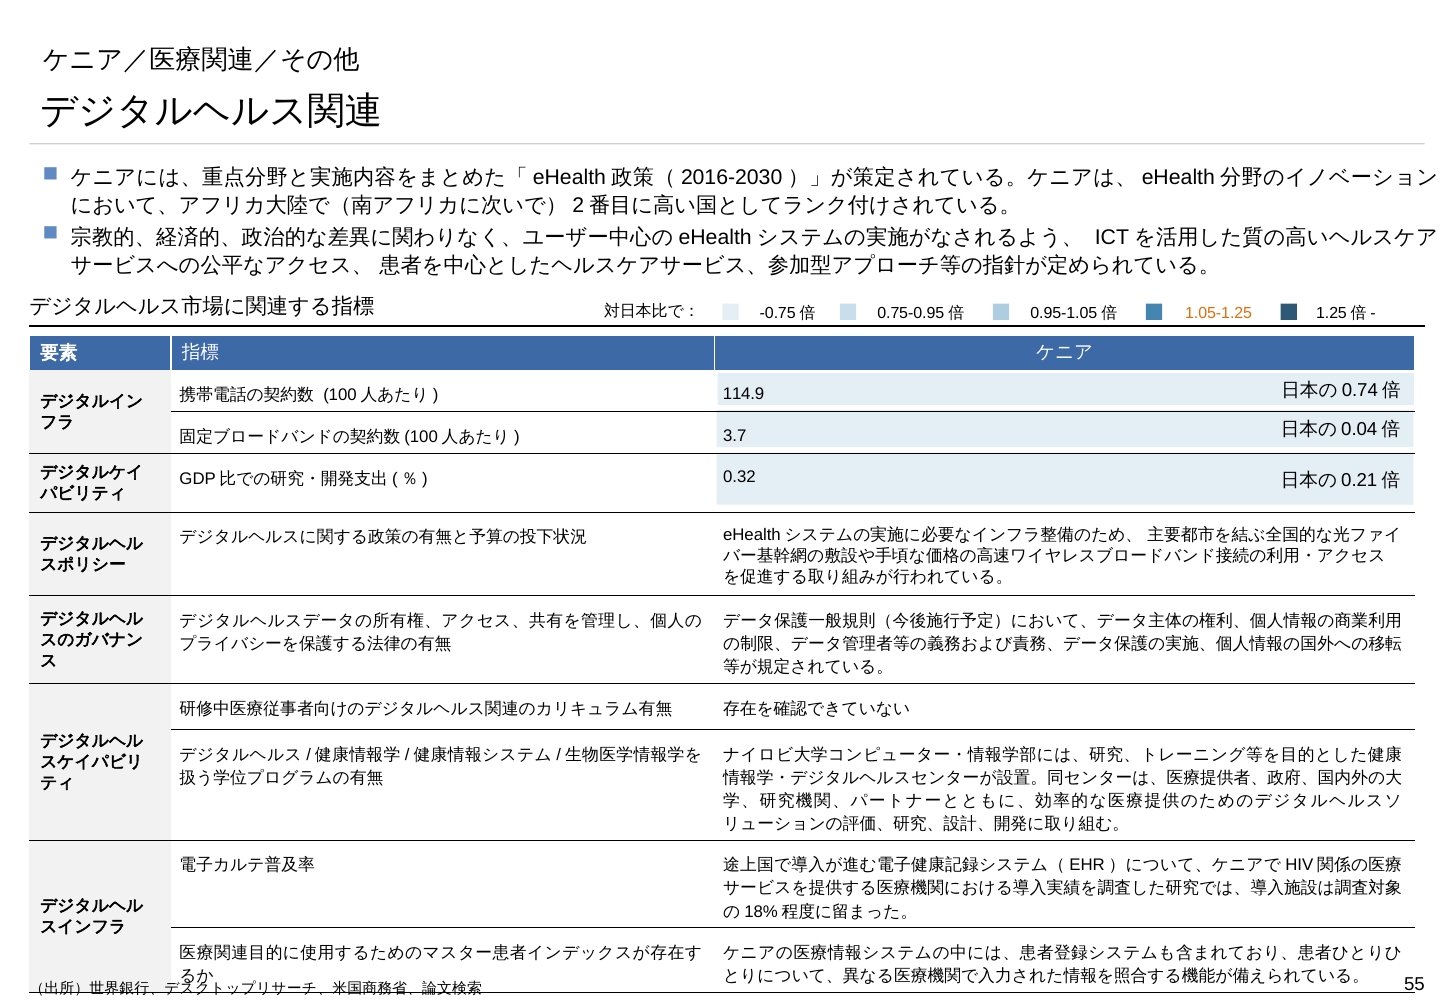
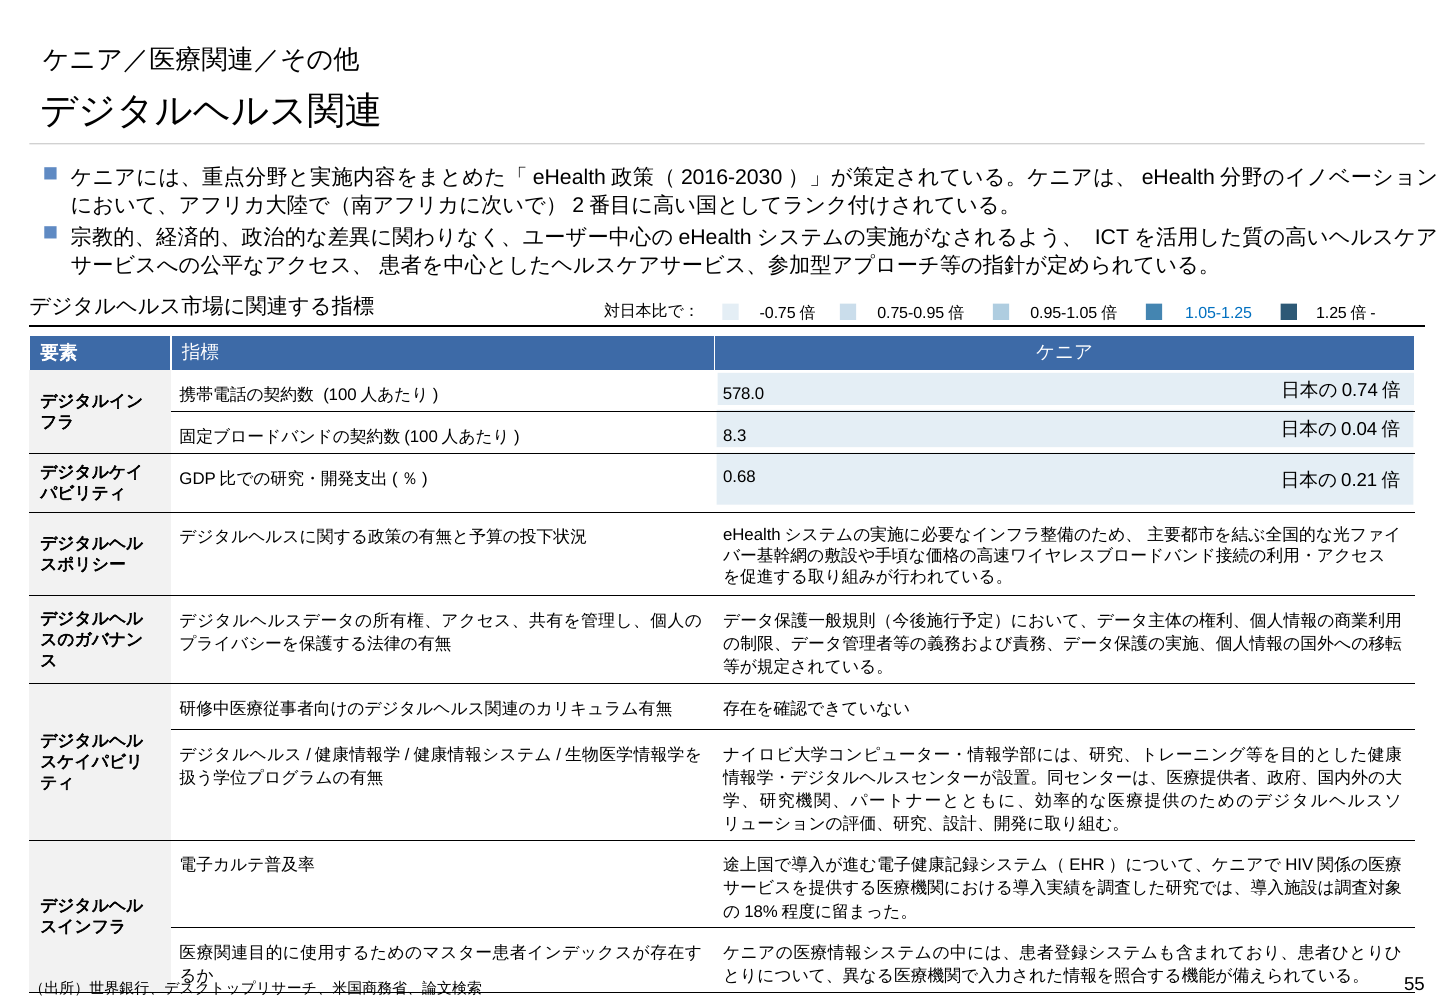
1.05-1.25 colour: orange -> blue
114.9: 114.9 -> 578.0
3.7: 3.7 -> 8.3
0.32: 0.32 -> 0.68
